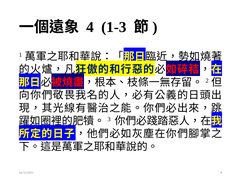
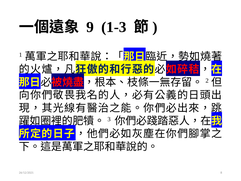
4: 4 -> 9
